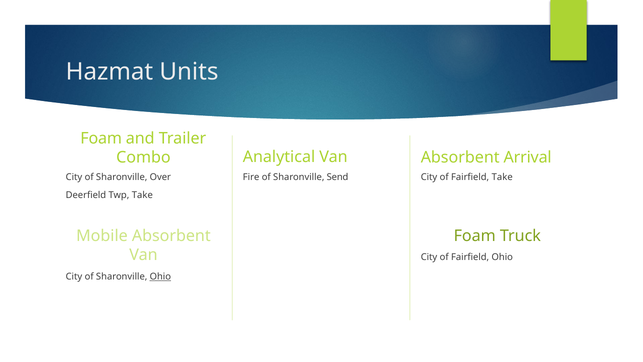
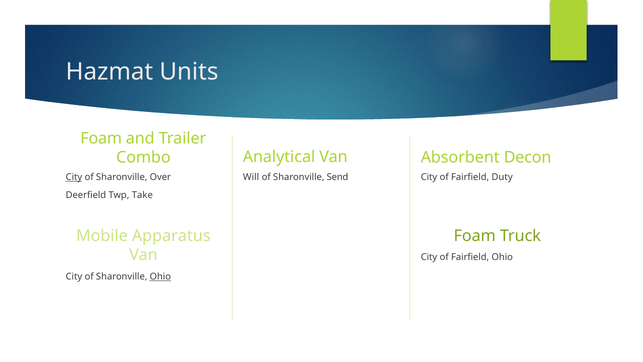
Arrival: Arrival -> Decon
City at (74, 177) underline: none -> present
Fire: Fire -> Will
Fairfield Take: Take -> Duty
Mobile Absorbent: Absorbent -> Apparatus
